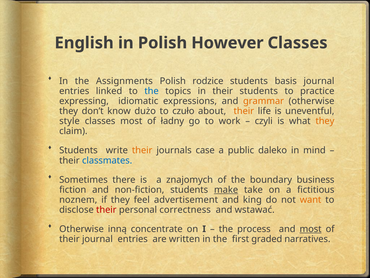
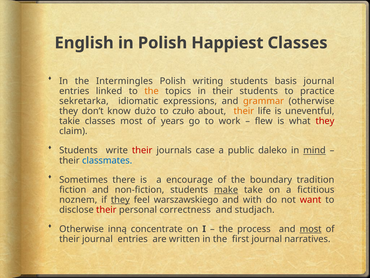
However: However -> Happiest
Assignments: Assignments -> Intermingles
rodzice: rodzice -> writing
the at (152, 91) colour: blue -> orange
expressing: expressing -> sekretarka
style: style -> takie
ładny: ładny -> years
czyli: czyli -> flew
they at (325, 121) colour: orange -> red
their at (142, 150) colour: orange -> red
mind underline: none -> present
znajomych: znajomych -> encourage
business: business -> tradition
they at (120, 199) underline: none -> present
advertisement: advertisement -> warszawskiego
king: king -> with
want colour: orange -> red
wstawać: wstawać -> studjach
first graded: graded -> journal
